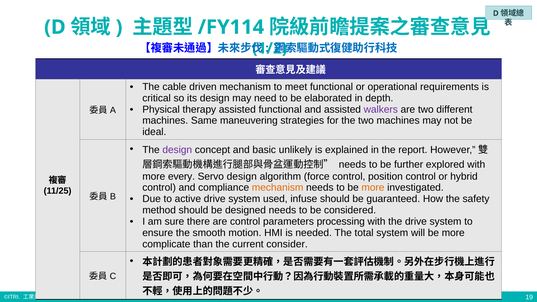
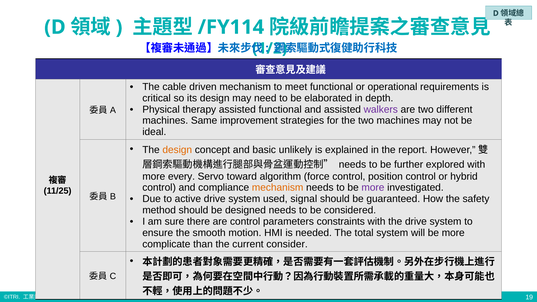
maneuvering: maneuvering -> improvement
design at (177, 150) colour: purple -> orange
Servo design: design -> toward
more at (373, 188) colour: orange -> purple
infuse: infuse -> signal
processing: processing -> constraints
